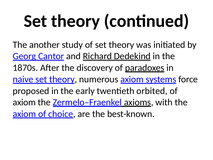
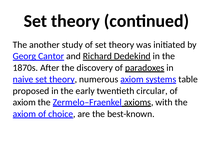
force: force -> table
orbited: orbited -> circular
